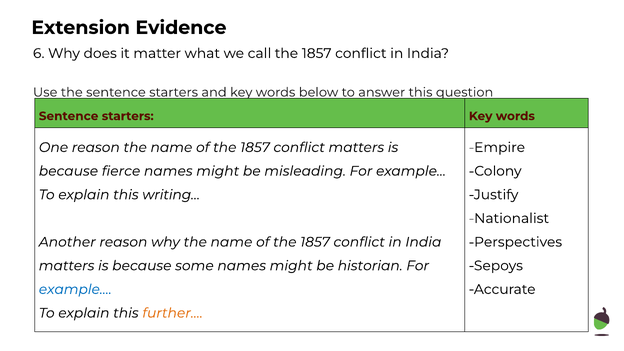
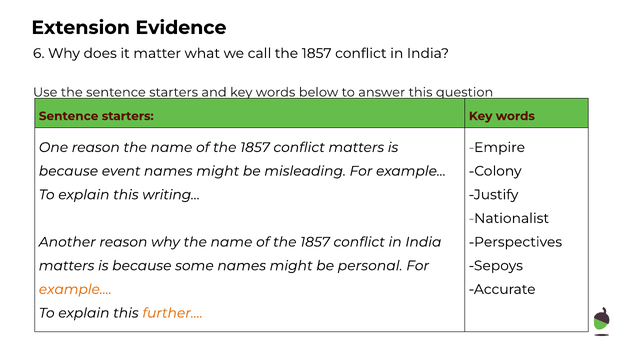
fierce: fierce -> event
historian: historian -> personal
example… at (75, 289) colour: blue -> orange
